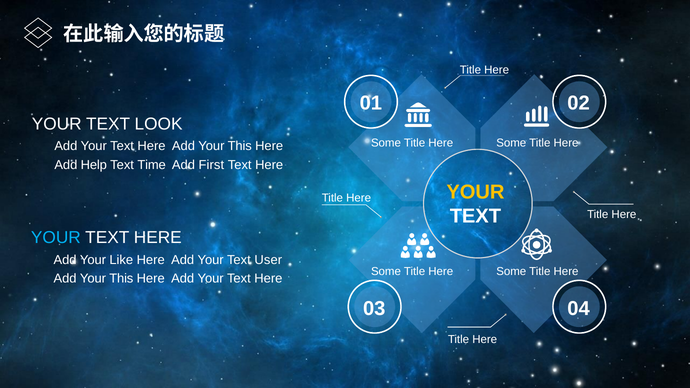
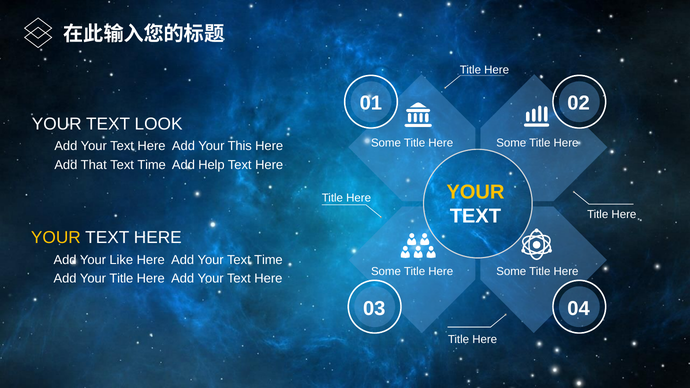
Help: Help -> That
First: First -> Help
YOUR at (56, 238) colour: light blue -> yellow
Your Text User: User -> Time
This at (121, 279): This -> Title
